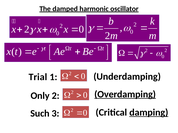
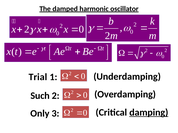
Overdamping underline: present -> none
Only: Only -> Such
Such: Such -> Only
